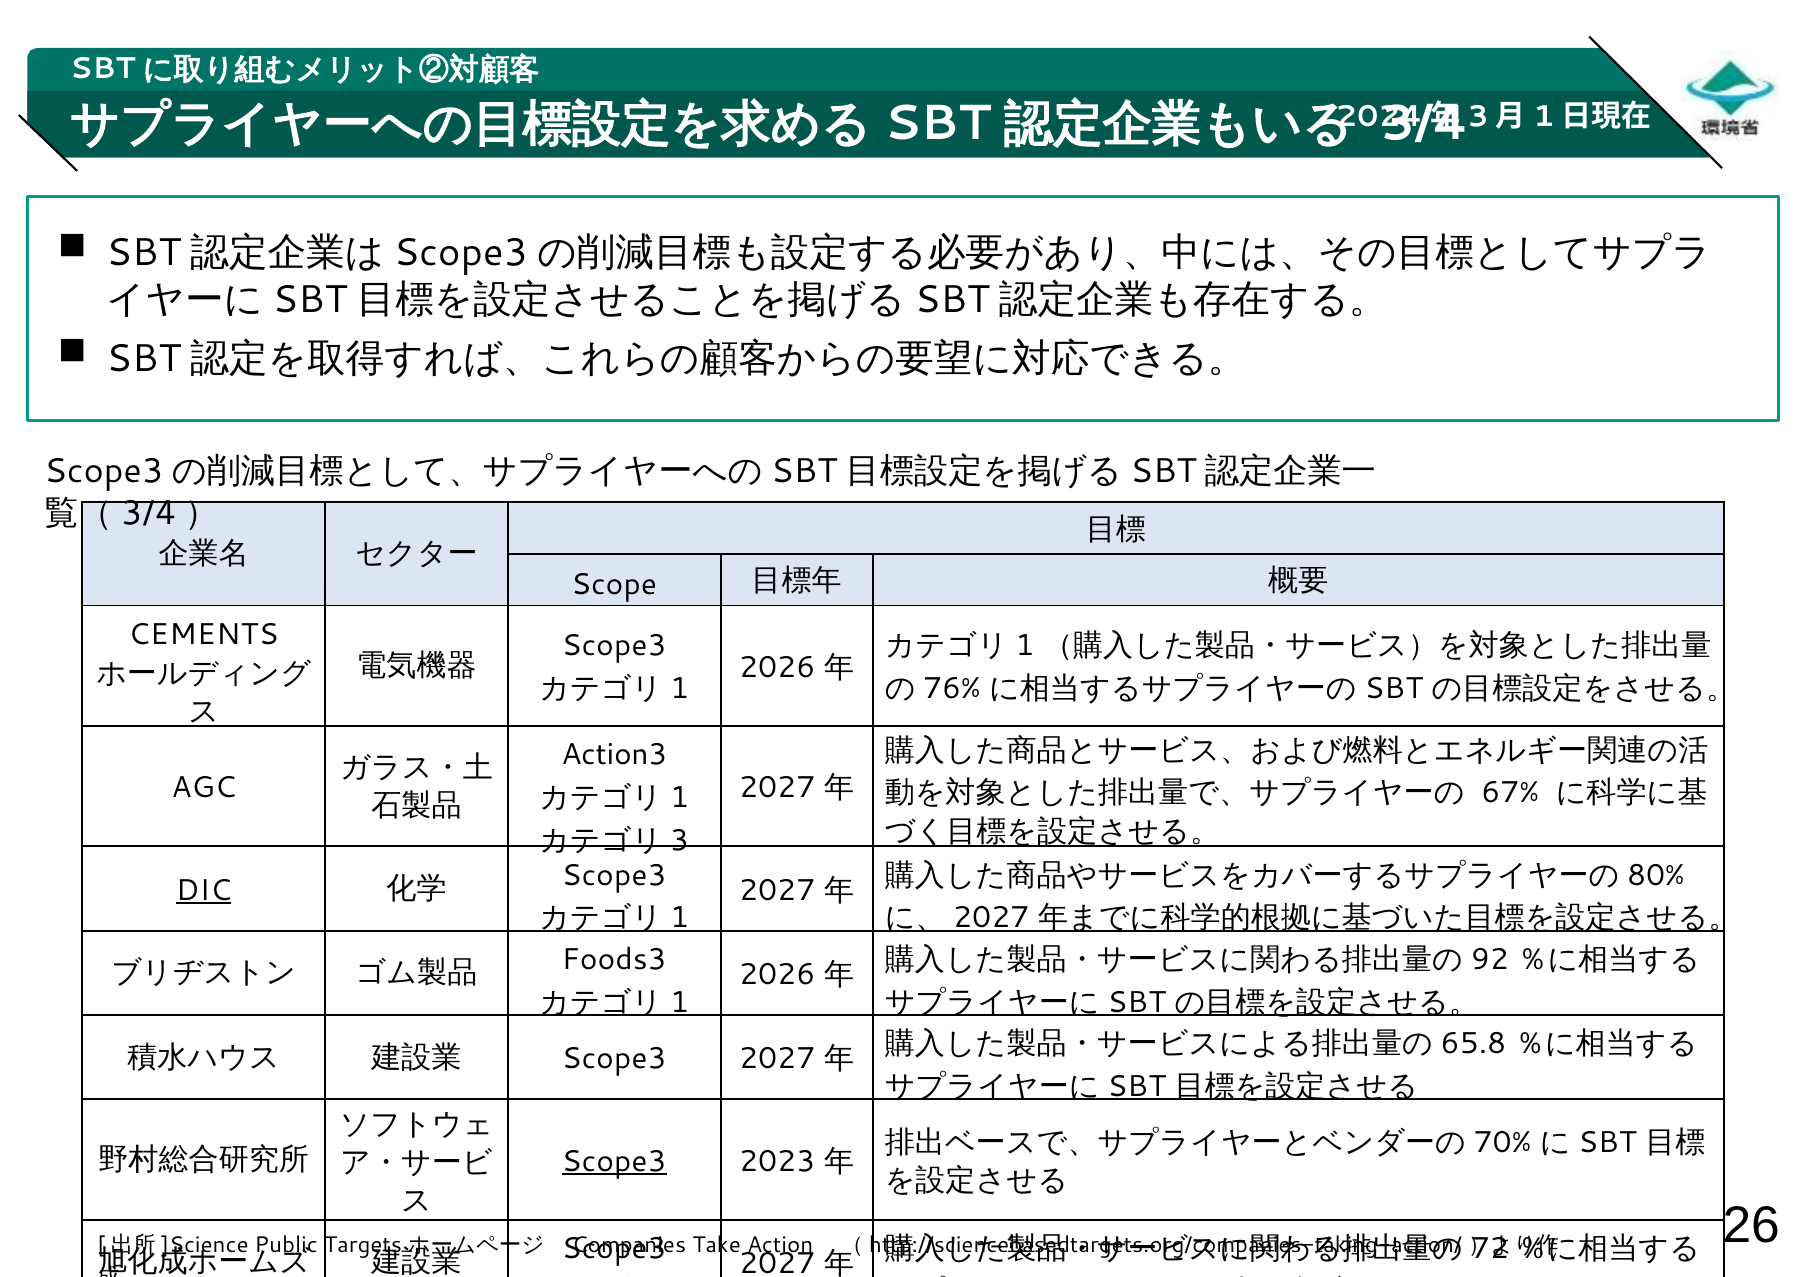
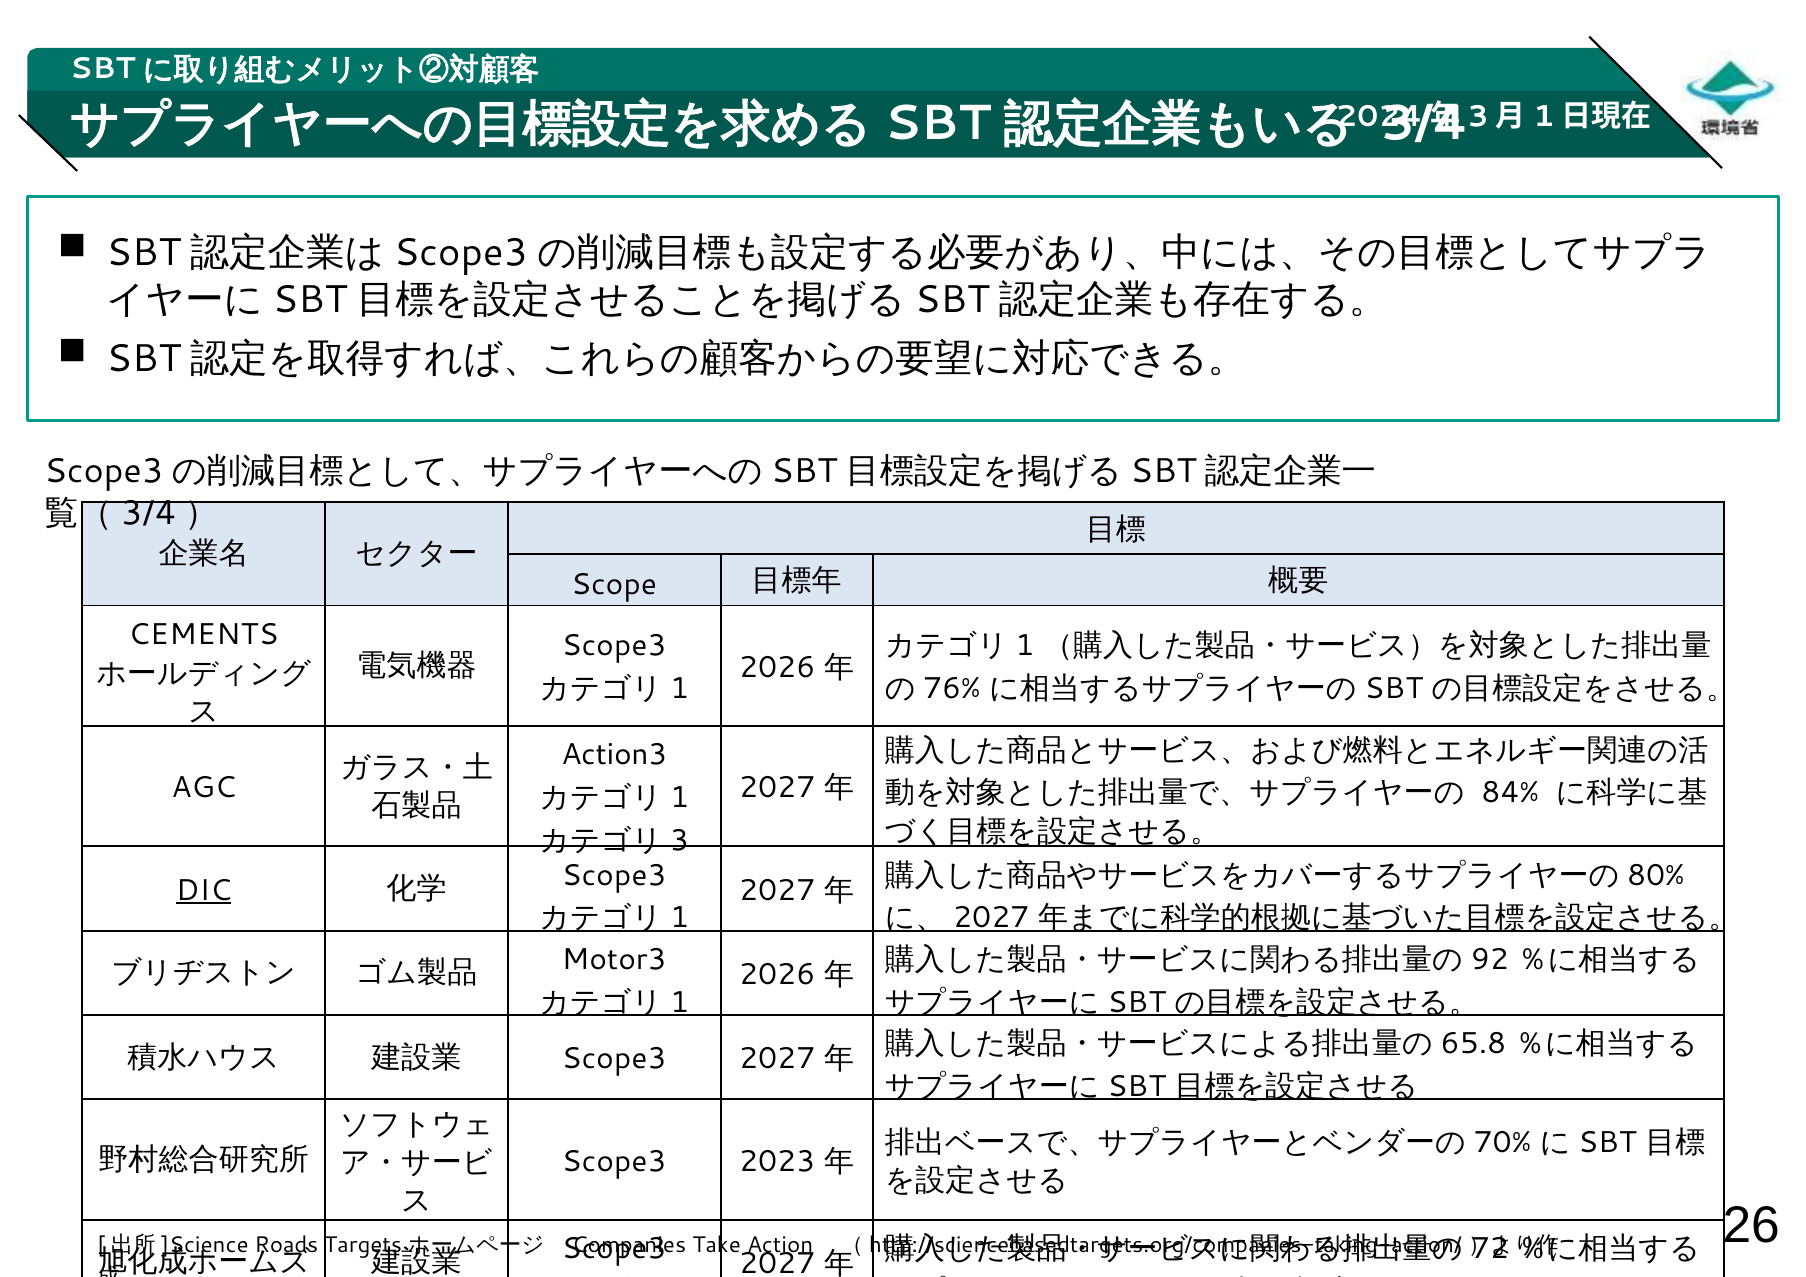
67%: 67% -> 84%
Foods3: Foods3 -> Motor3
Scope3 at (614, 1161) underline: present -> none
Public: Public -> Roads
